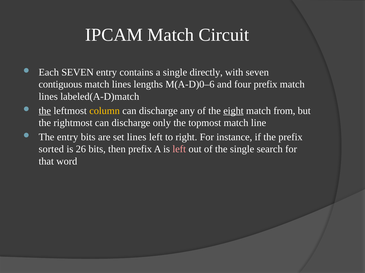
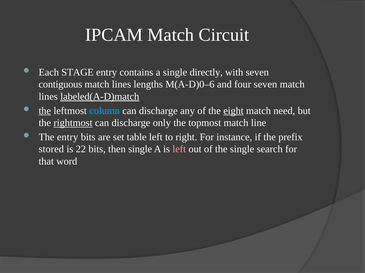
Each SEVEN: SEVEN -> STAGE
four prefix: prefix -> seven
labeled(A-D)match underline: none -> present
column colour: yellow -> light blue
from: from -> need
rightmost underline: none -> present
set lines: lines -> table
sorted: sorted -> stored
26: 26 -> 22
then prefix: prefix -> single
